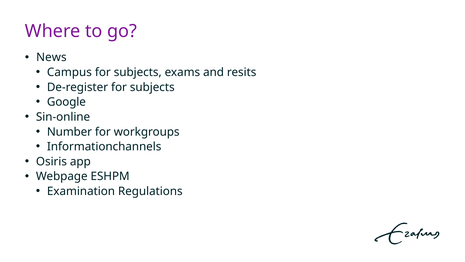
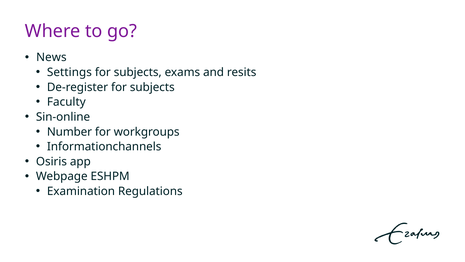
Campus: Campus -> Settings
Google: Google -> Faculty
